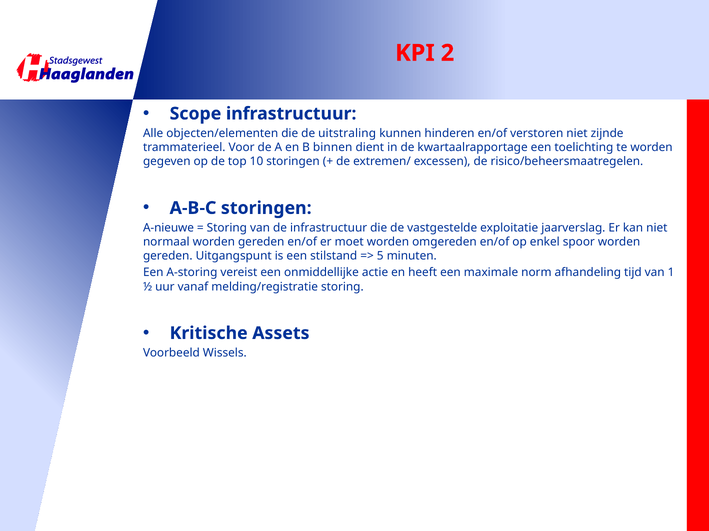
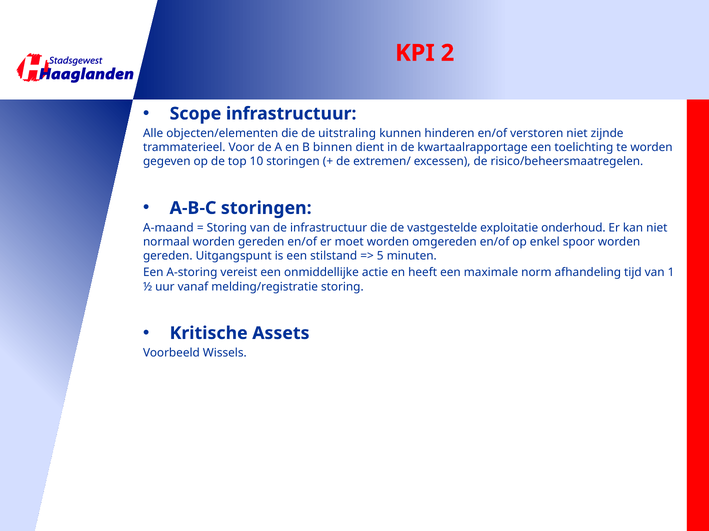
A-nieuwe: A-nieuwe -> A-maand
jaarverslag: jaarverslag -> onderhoud
